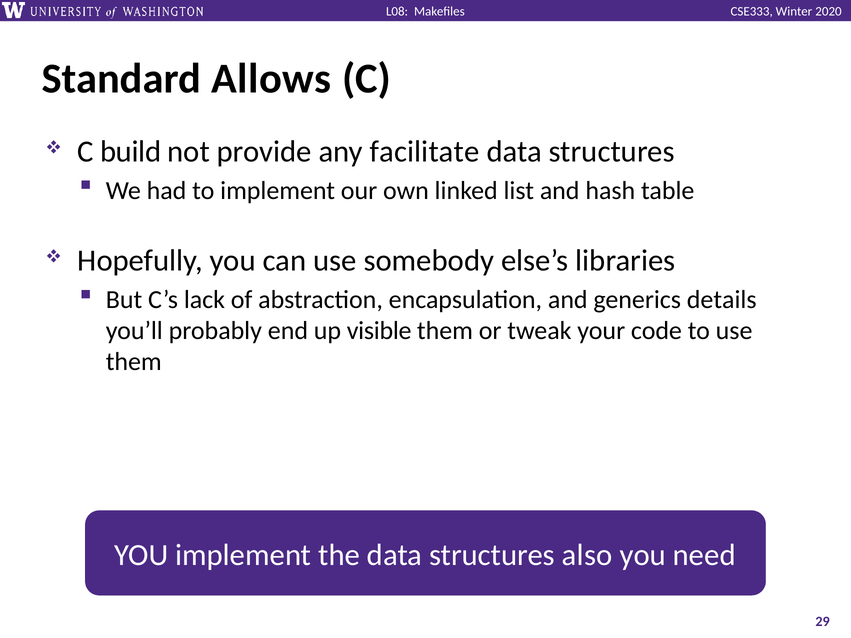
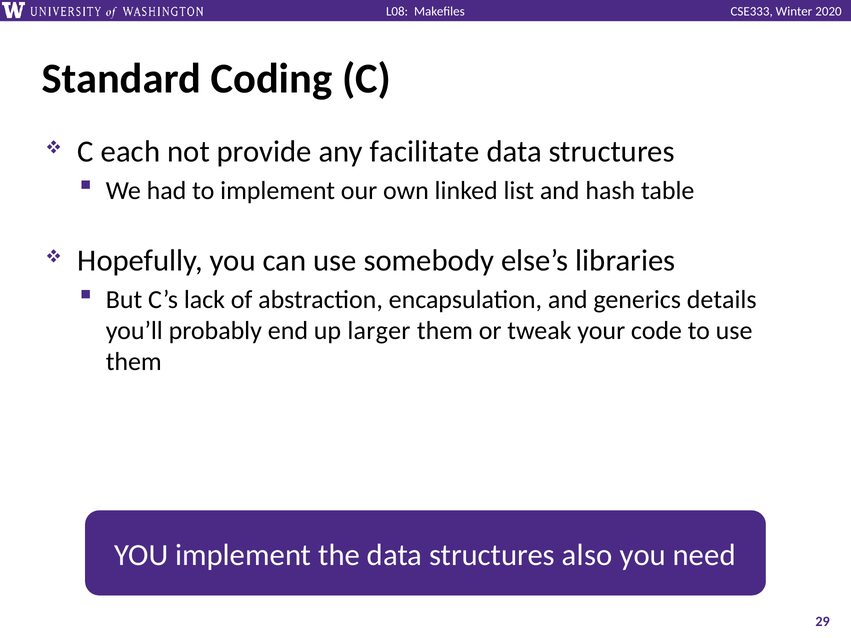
Allows: Allows -> Coding
build: build -> each
visible: visible -> larger
